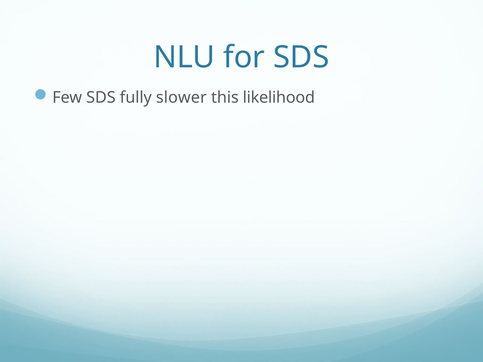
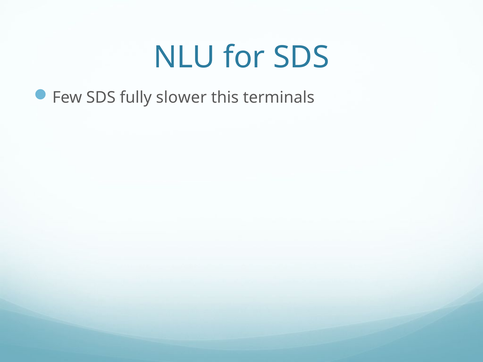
likelihood: likelihood -> terminals
